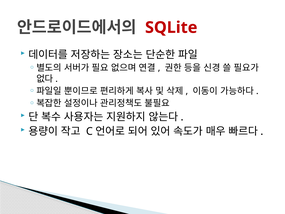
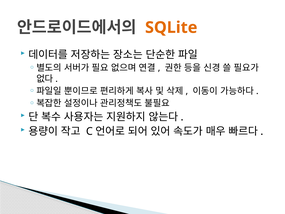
SQLite colour: red -> orange
